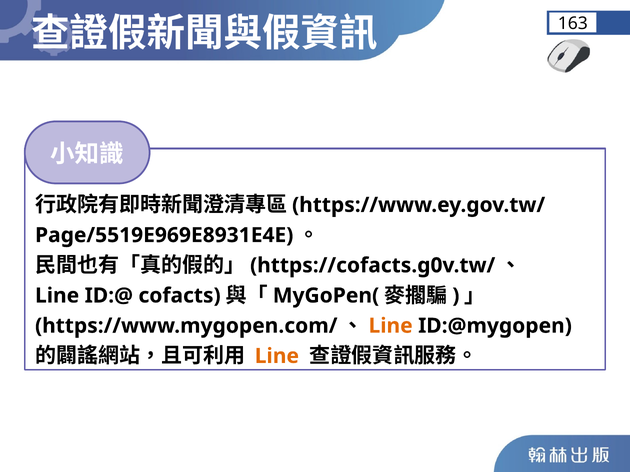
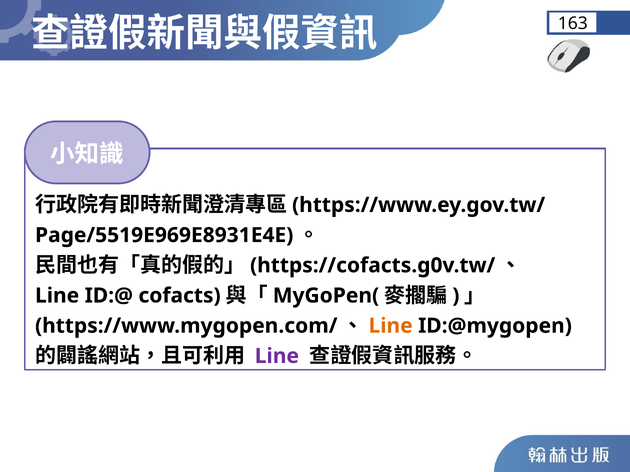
Line at (277, 356) colour: orange -> purple
